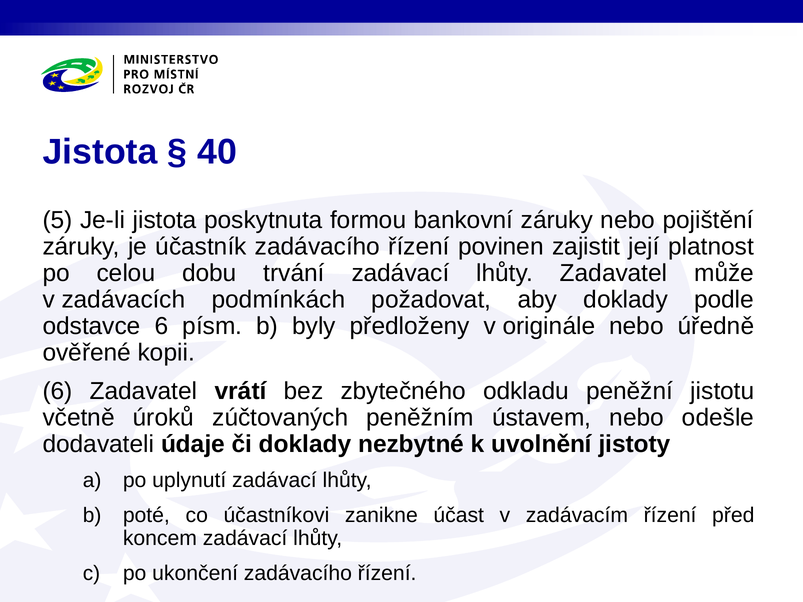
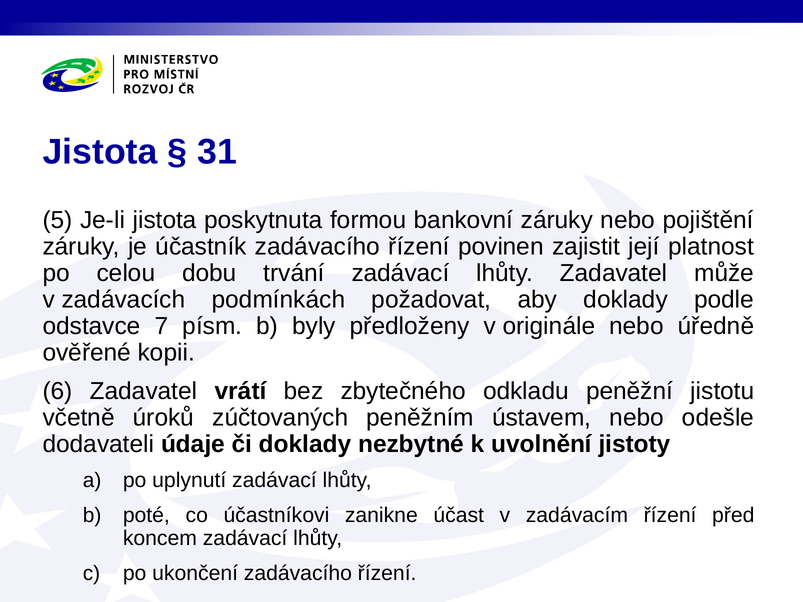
40: 40 -> 31
odstavce 6: 6 -> 7
